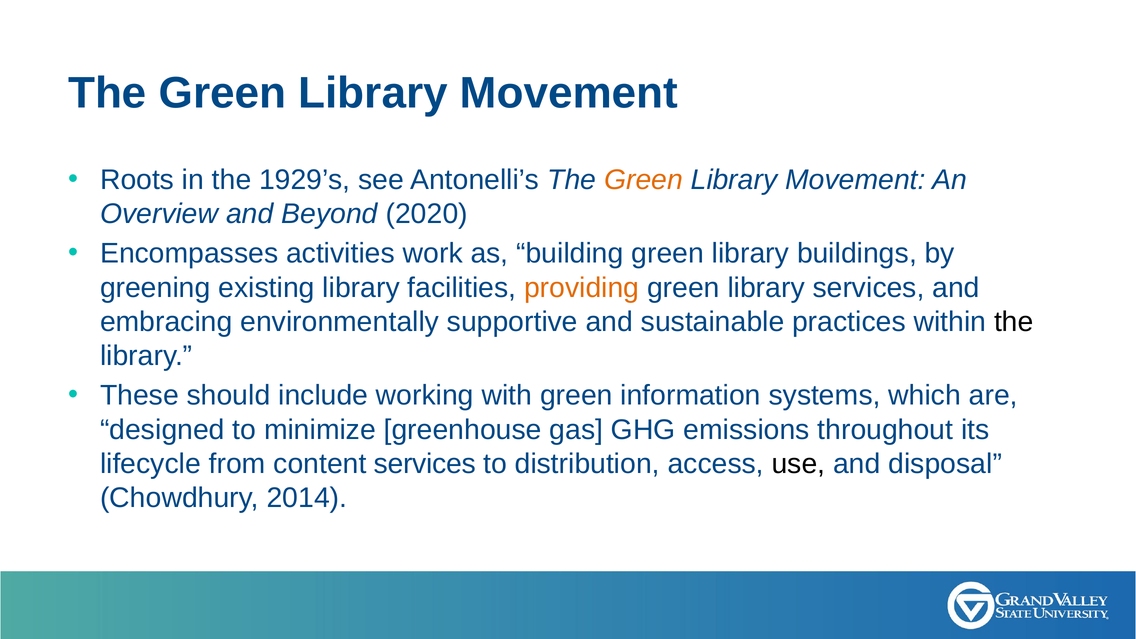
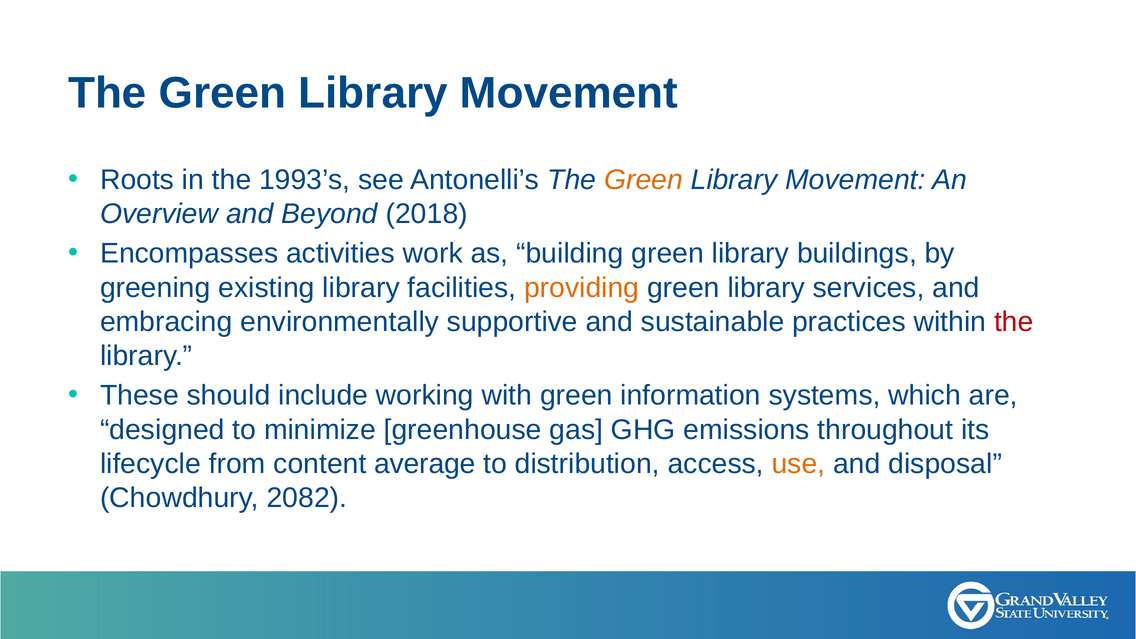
1929’s: 1929’s -> 1993’s
2020: 2020 -> 2018
the at (1014, 322) colour: black -> red
content services: services -> average
use colour: black -> orange
2014: 2014 -> 2082
